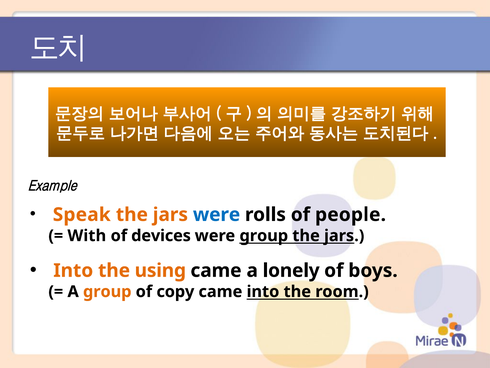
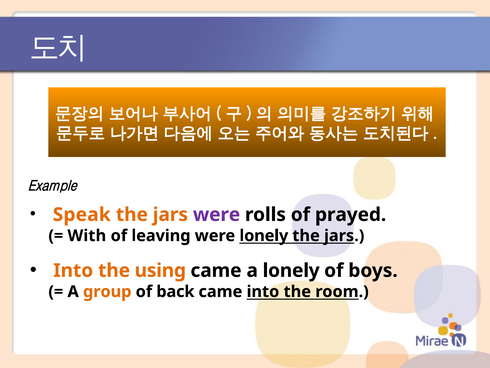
were at (217, 214) colour: blue -> purple
people: people -> prayed
devices: devices -> leaving
were group: group -> lonely
copy: copy -> back
